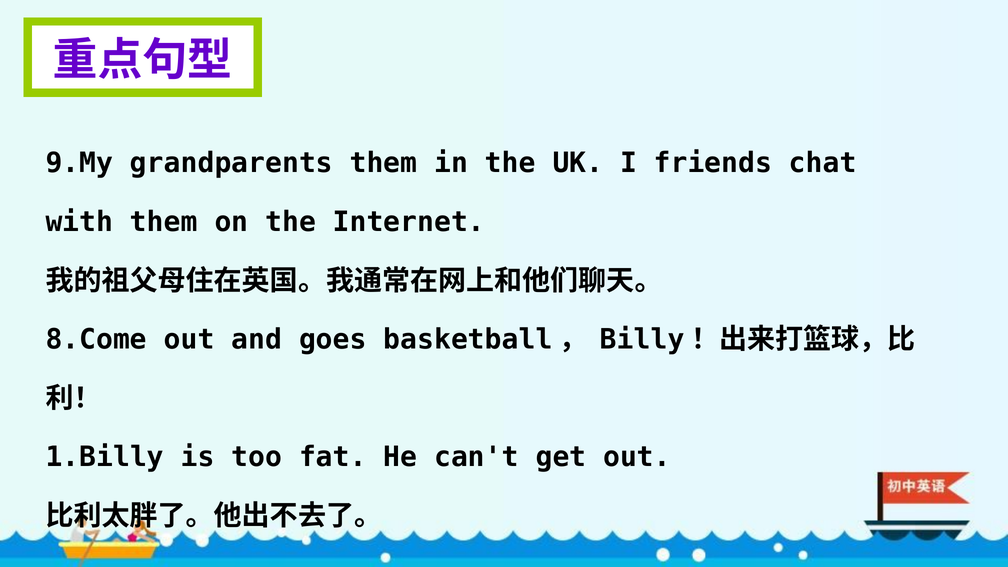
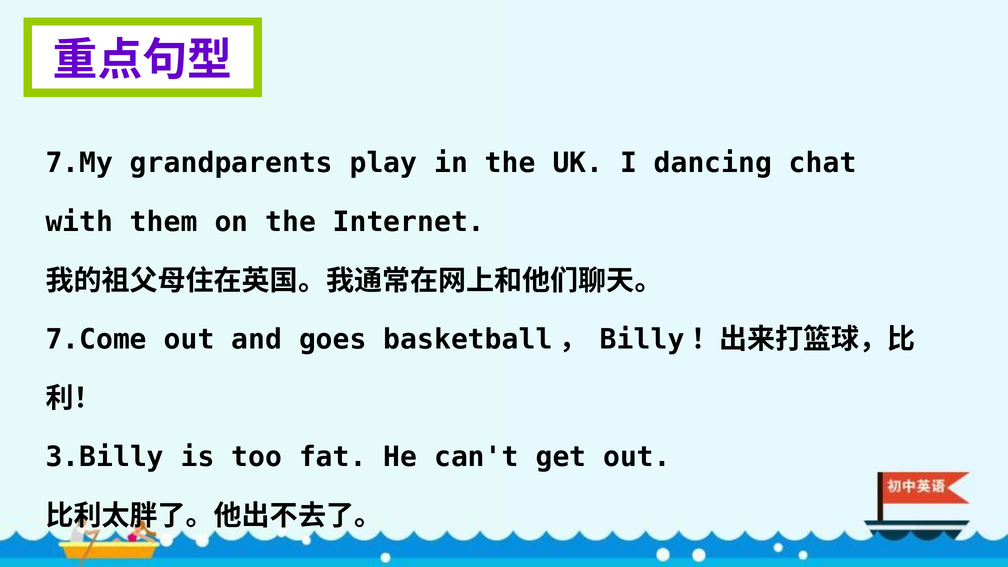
9.My: 9.My -> 7.My
grandparents them: them -> play
friends: friends -> dancing
8.Come: 8.Come -> 7.Come
1.Billy: 1.Billy -> 3.Billy
